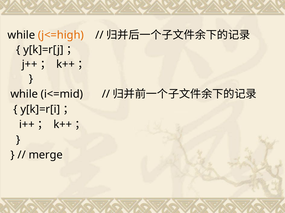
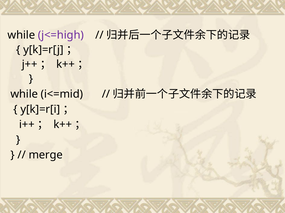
j<=high colour: orange -> purple
